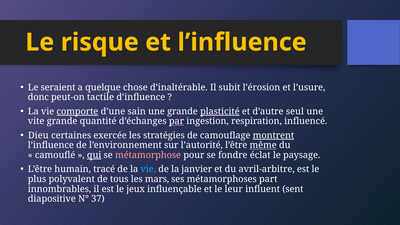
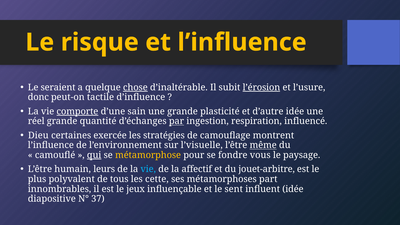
chose underline: none -> present
l’érosion underline: none -> present
plasticité underline: present -> none
d’autre seul: seul -> idée
vite: vite -> réel
montrent underline: present -> none
l’autorité: l’autorité -> l’visuelle
métamorphose colour: pink -> yellow
éclat: éclat -> vous
tracé: tracé -> leurs
janvier: janvier -> affectif
avril-arbitre: avril-arbitre -> jouet-arbitre
mars: mars -> cette
leur: leur -> sent
influent sent: sent -> idée
